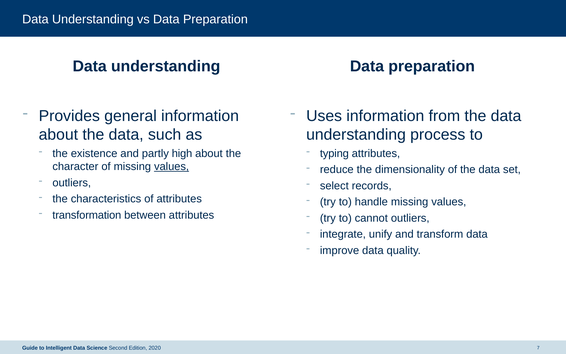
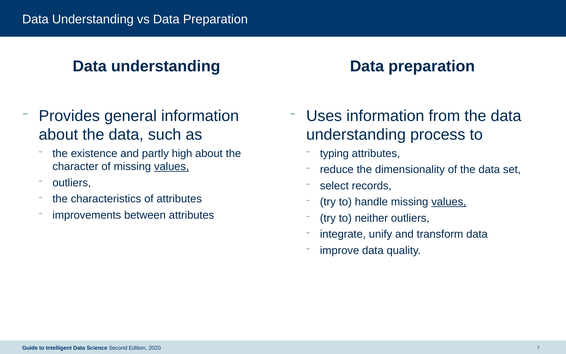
values at (449, 202) underline: none -> present
transformation: transformation -> improvements
cannot: cannot -> neither
